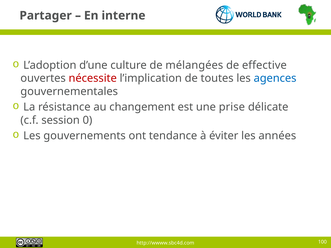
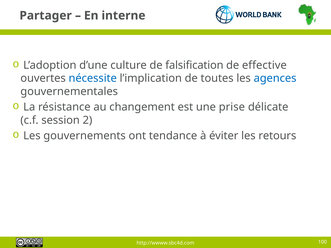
mélangées: mélangées -> falsification
nécessite colour: red -> blue
0: 0 -> 2
années: années -> retours
